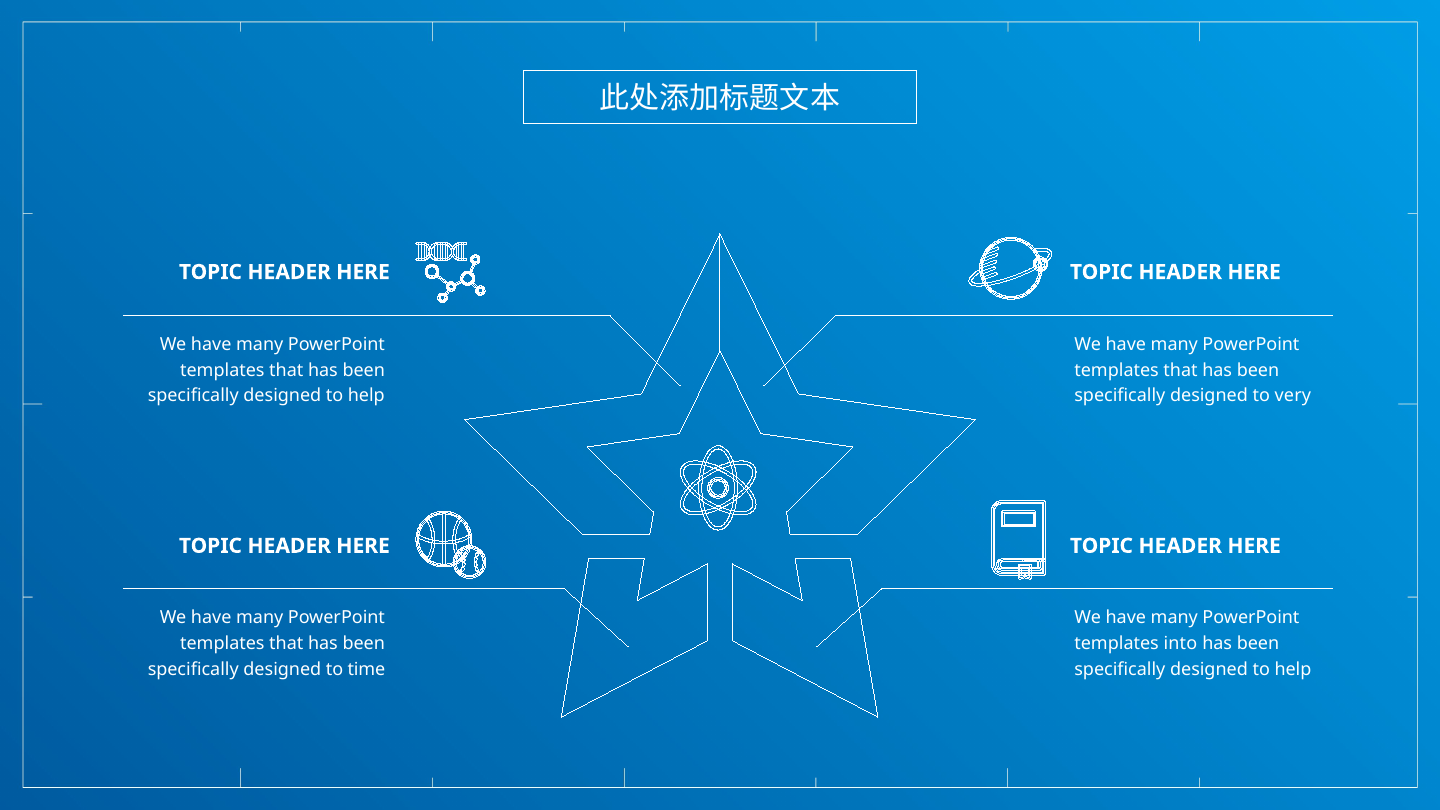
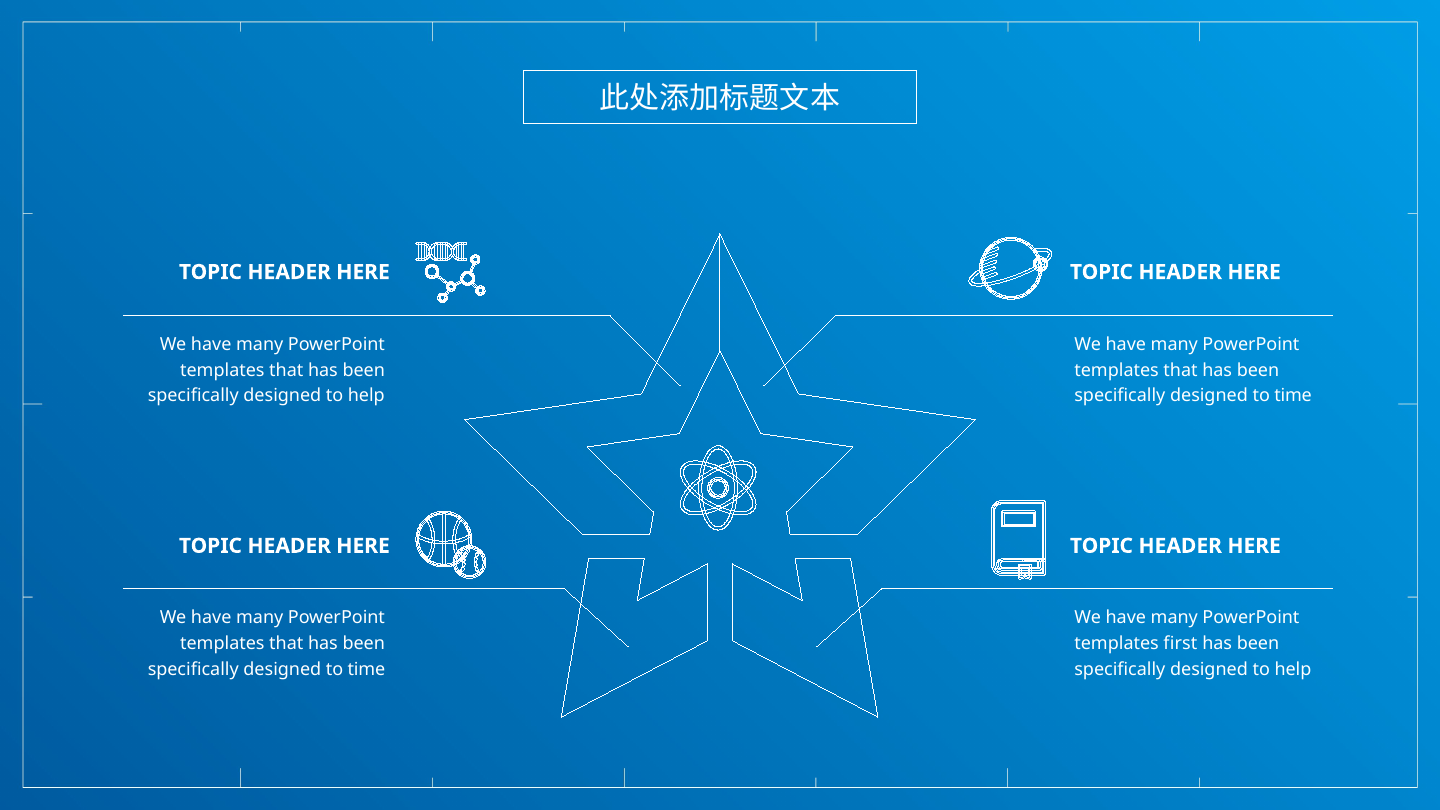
very at (1293, 396): very -> time
into: into -> first
